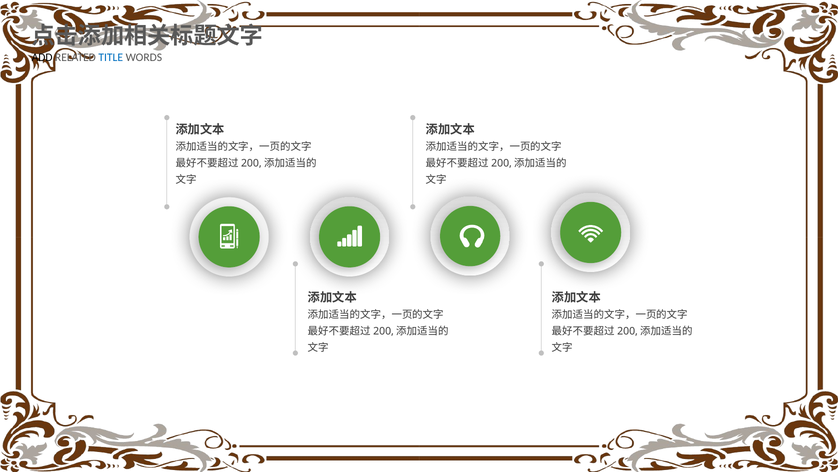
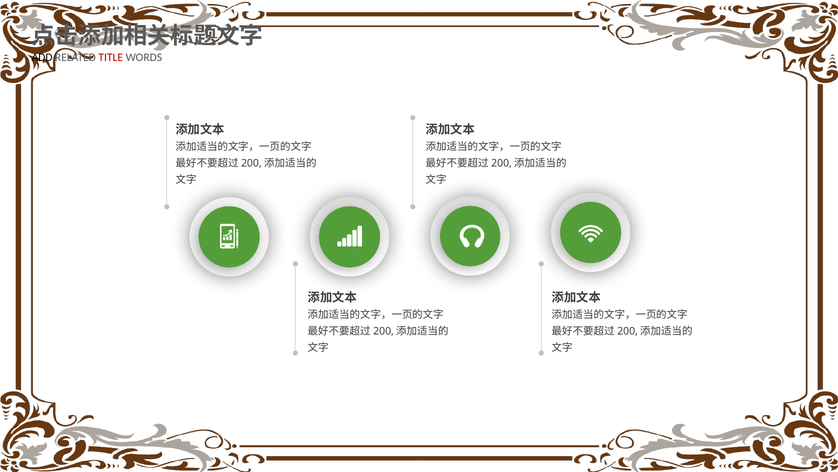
TITLE colour: blue -> red
